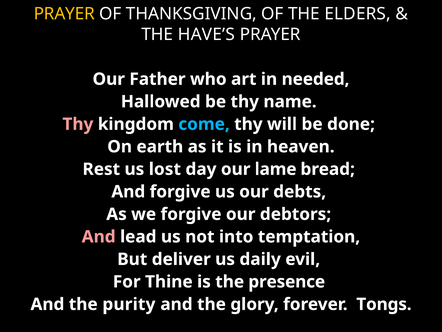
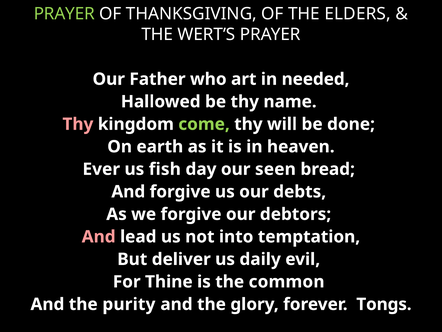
PRAYER at (64, 14) colour: yellow -> light green
HAVE’S: HAVE’S -> WERT’S
come colour: light blue -> light green
Rest: Rest -> Ever
lost: lost -> fish
lame: lame -> seen
presence: presence -> common
